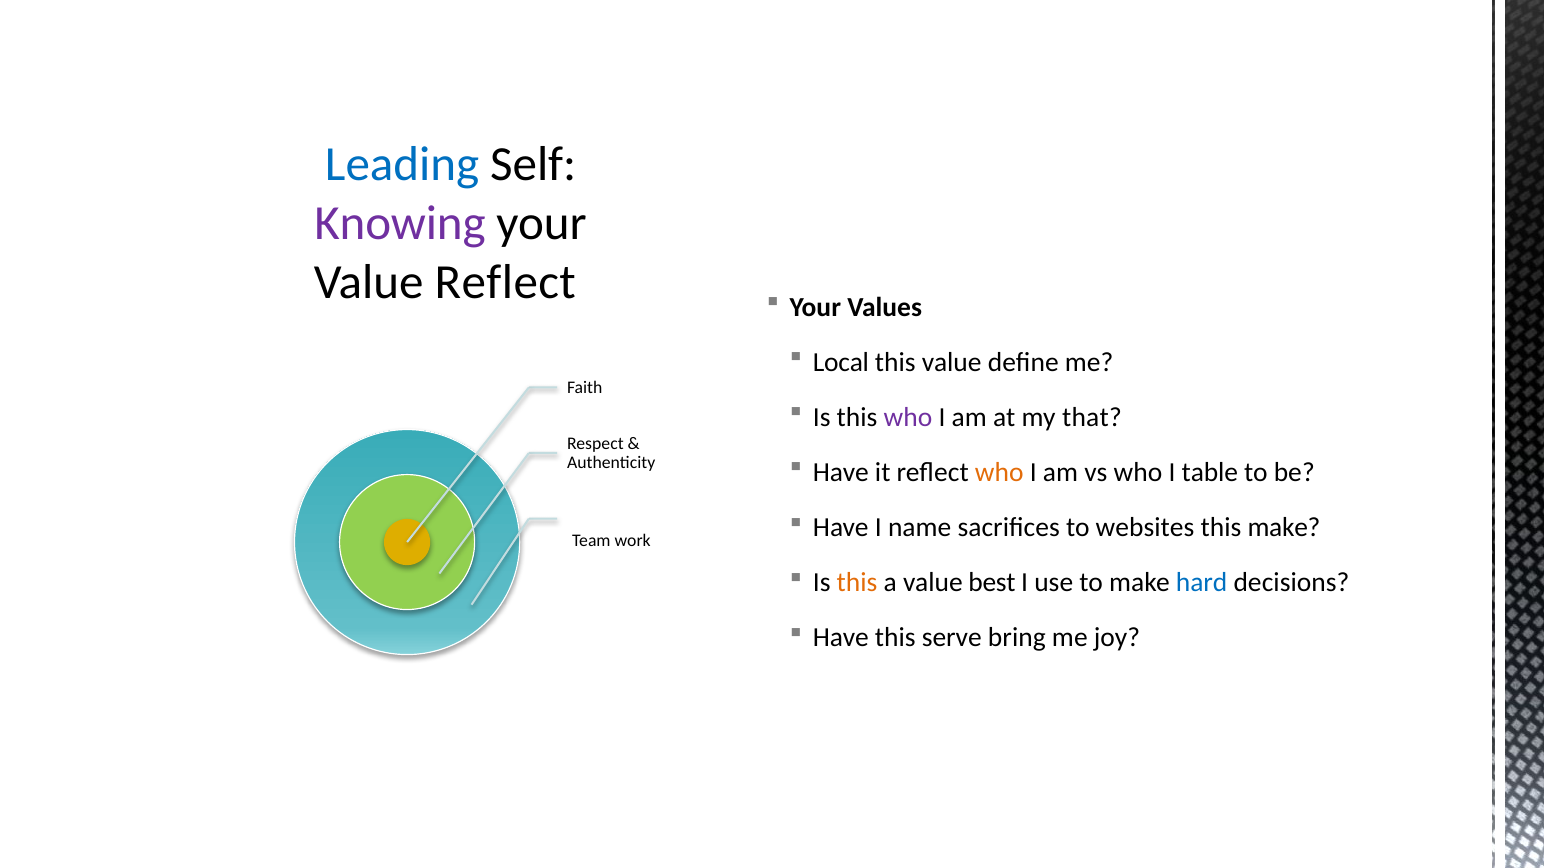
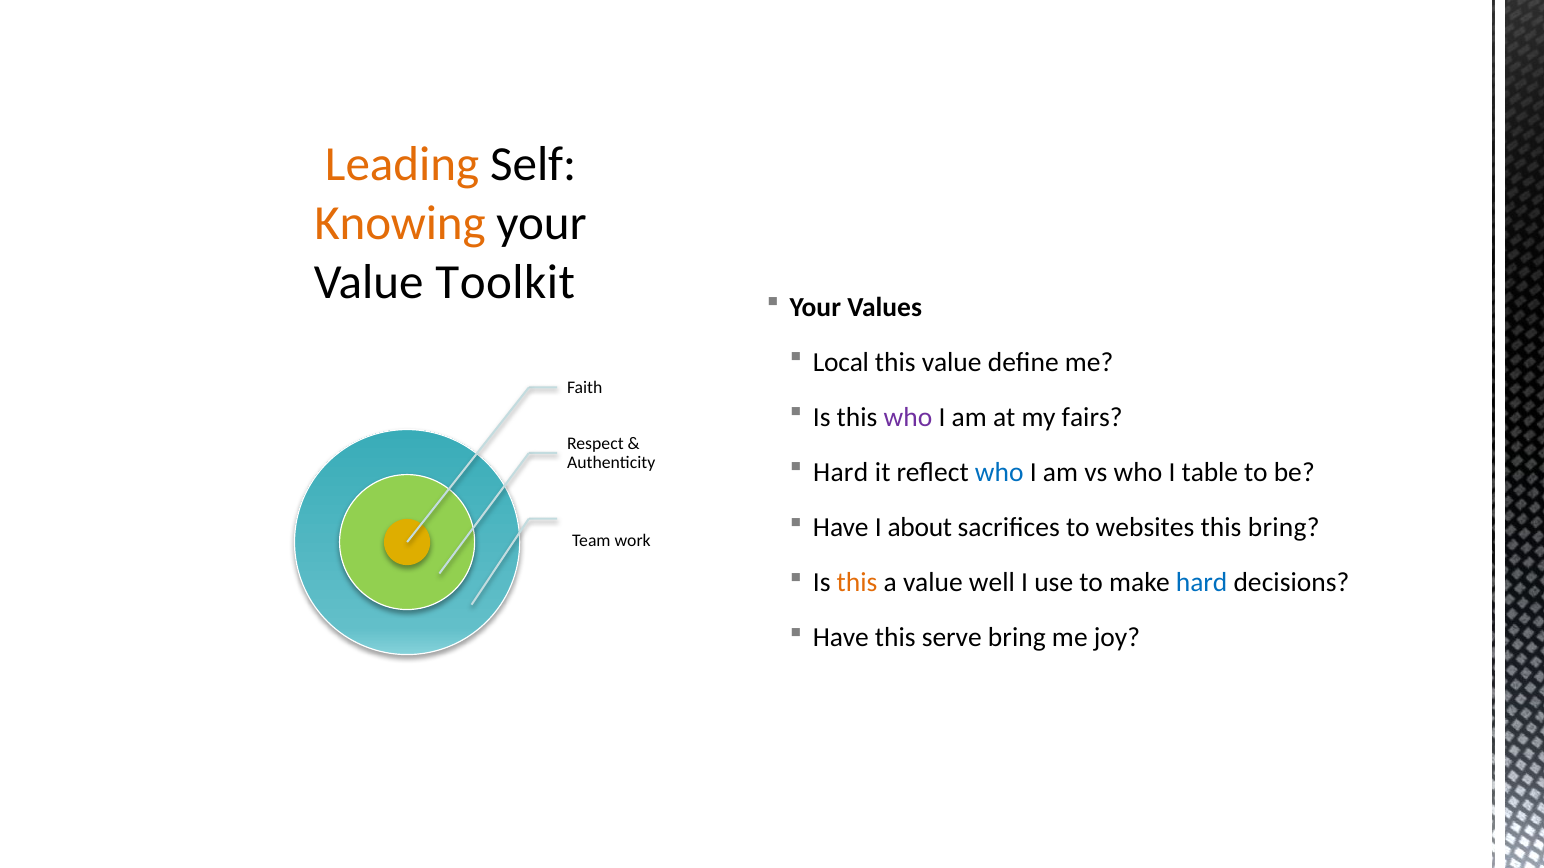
Leading colour: blue -> orange
Knowing colour: purple -> orange
Value Reflect: Reflect -> Toolkit
that: that -> fairs
Have at (841, 473): Have -> Hard
who at (999, 473) colour: orange -> blue
name: name -> about
this make: make -> bring
best: best -> well
